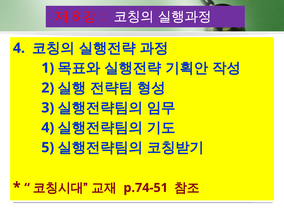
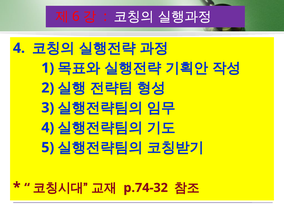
8: 8 -> 6
p.74-51: p.74-51 -> p.74-32
